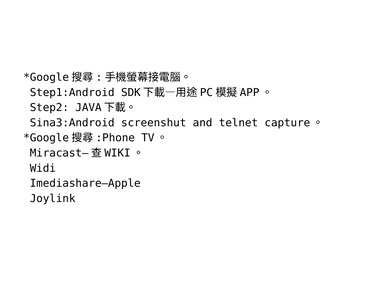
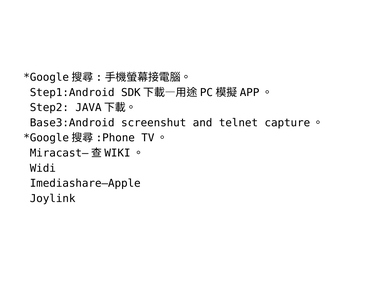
Sina3:Android: Sina3:Android -> Base3:Android
